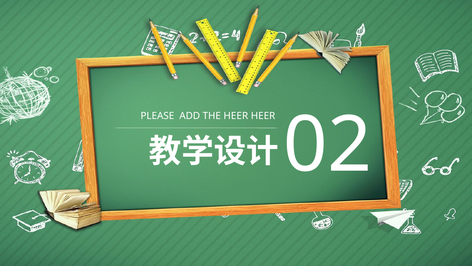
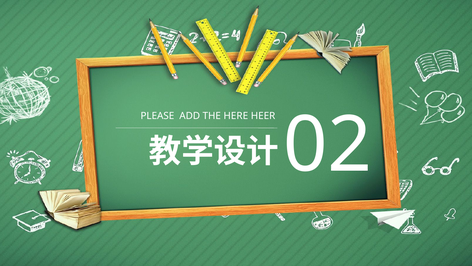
THE HEER: HEER -> HERE
